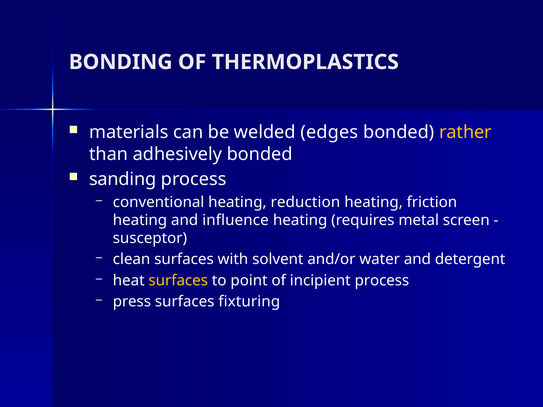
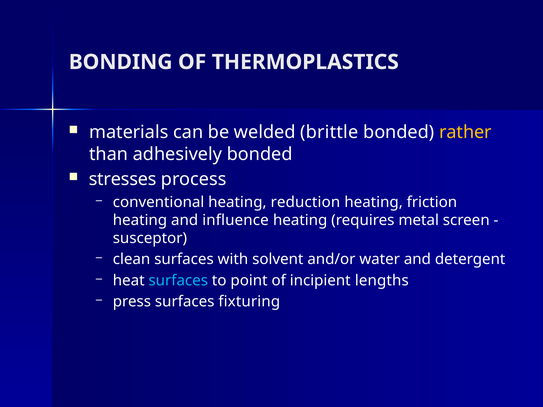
edges: edges -> brittle
sanding: sanding -> stresses
surfaces at (178, 281) colour: yellow -> light blue
incipient process: process -> lengths
